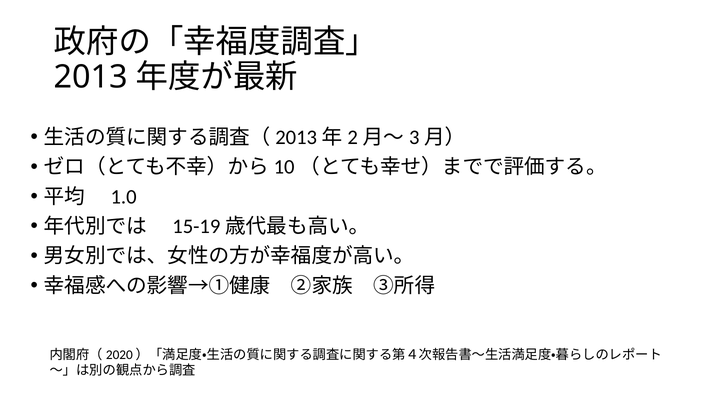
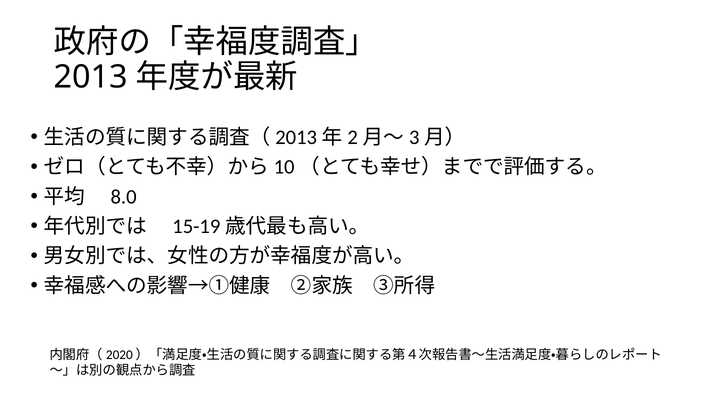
1.0: 1.0 -> 8.0
